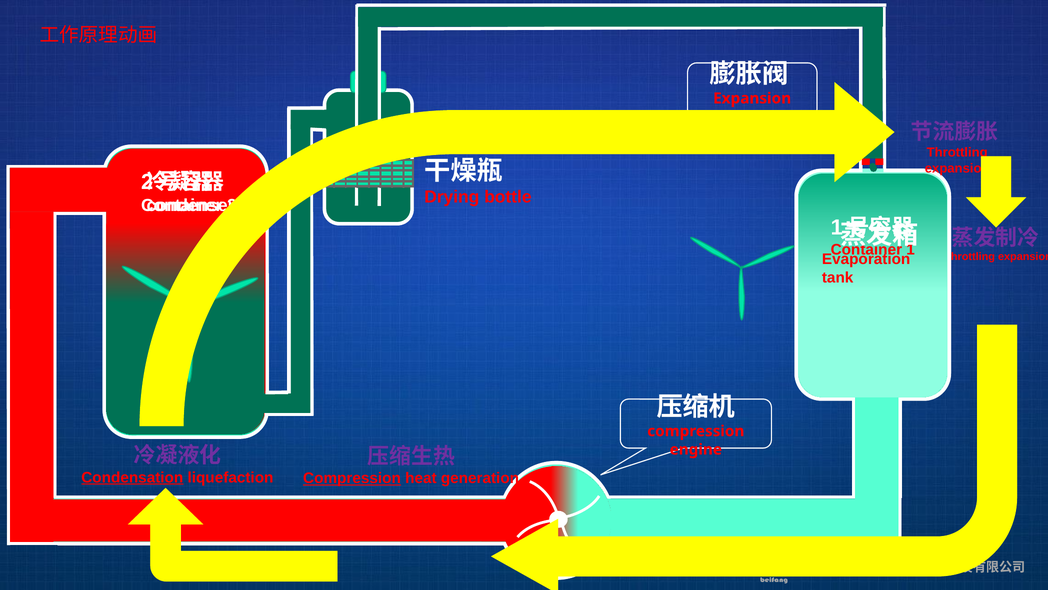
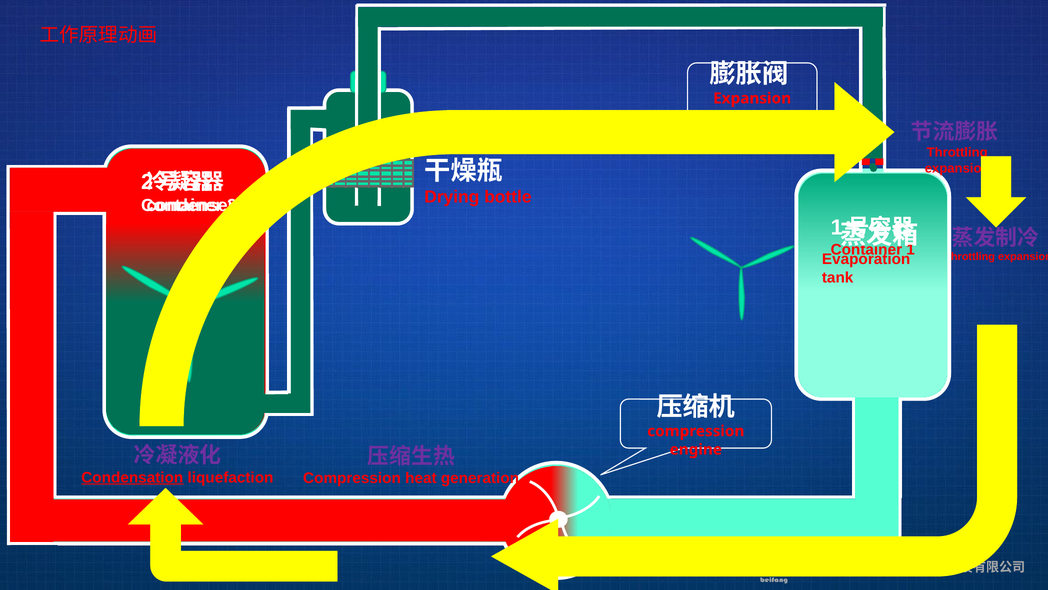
Compression at (352, 478) underline: present -> none
